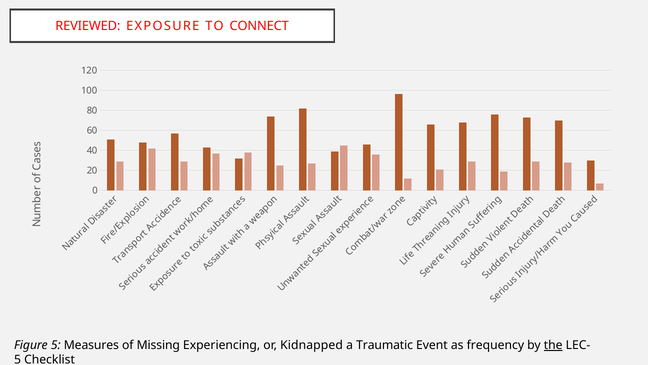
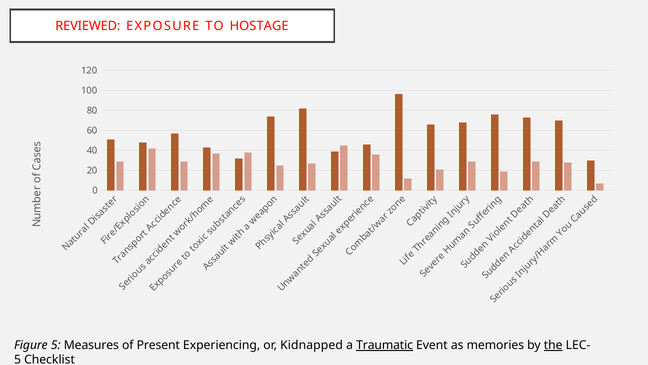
CONNECT: CONNECT -> HOSTAGE
Missing: Missing -> Present
Traumatic underline: none -> present
frequency: frequency -> memories
